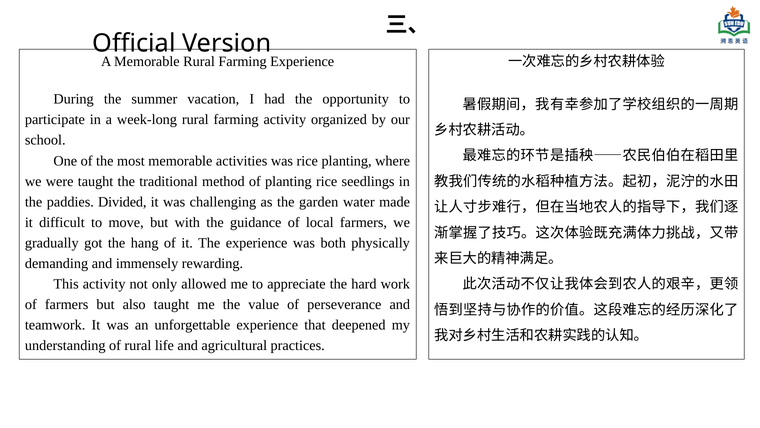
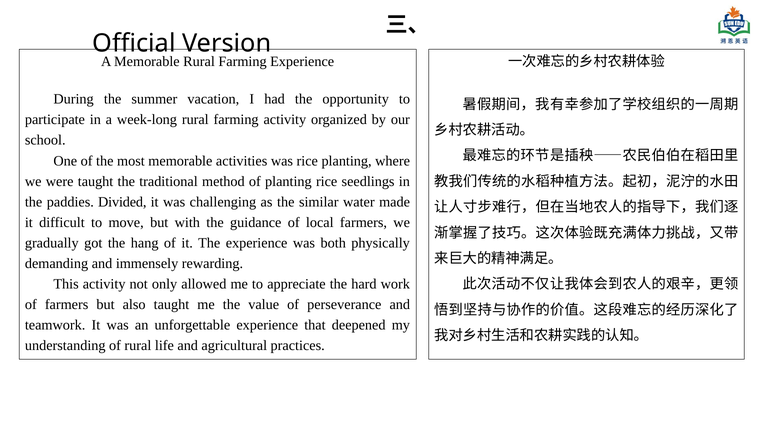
garden: garden -> similar
